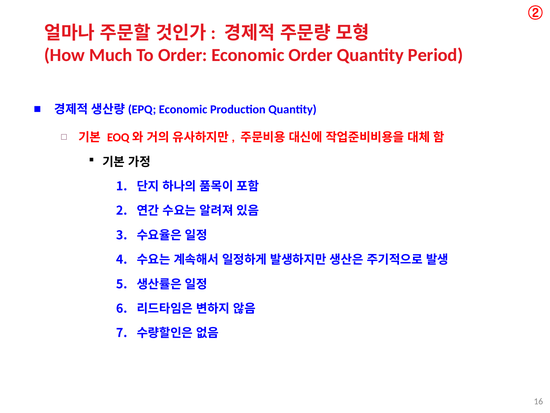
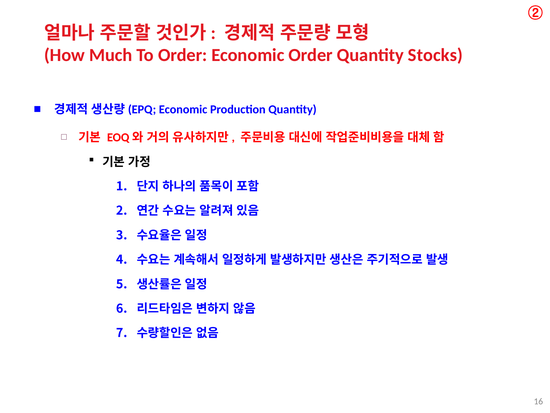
Period: Period -> Stocks
